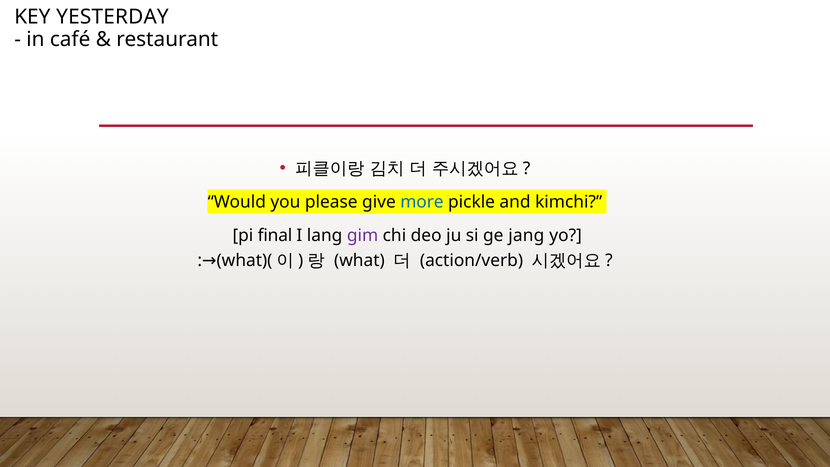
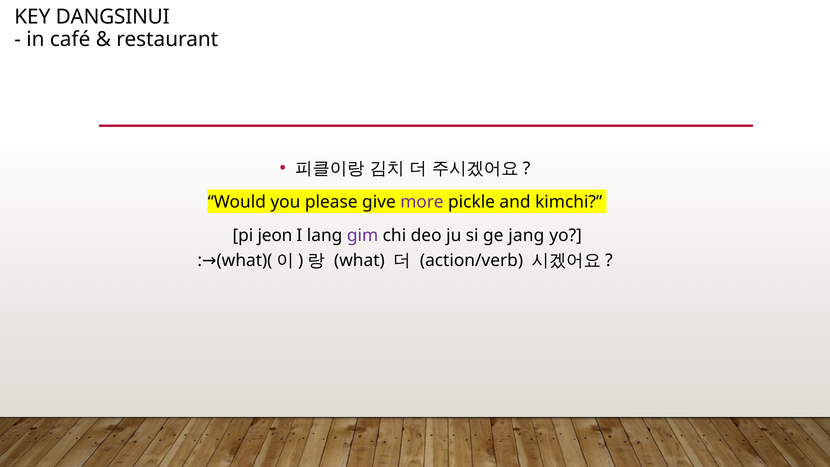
YESTERDAY: YESTERDAY -> DANGSINUI
more colour: blue -> purple
final: final -> jeon
